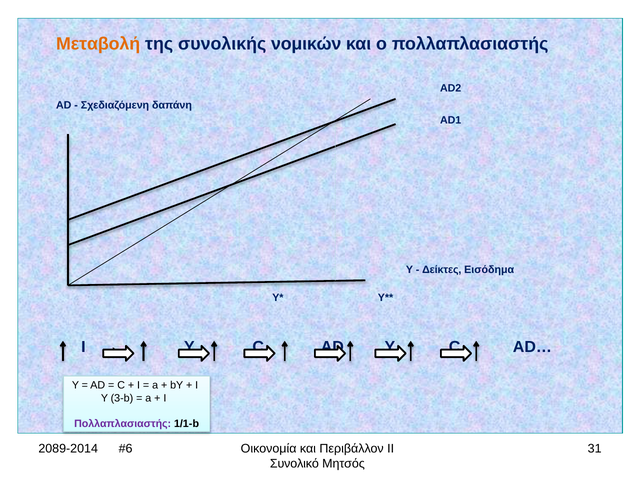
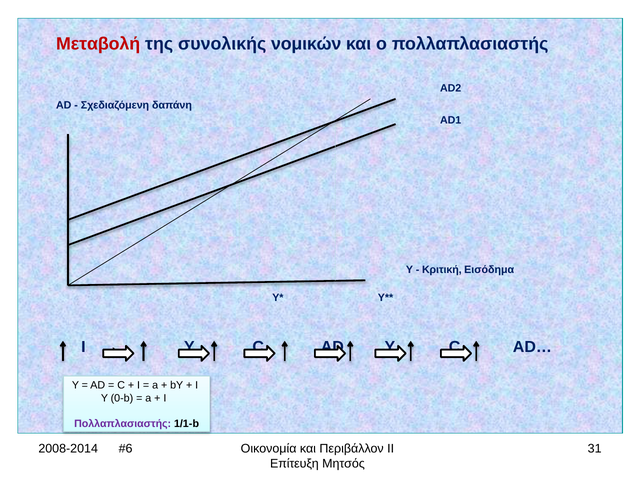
Μεταβολή colour: orange -> red
Δείκτες: Δείκτες -> Κριτική
3-b: 3-b -> 0-b
2089-2014: 2089-2014 -> 2008-2014
Συνολικό: Συνολικό -> Επίτευξη
